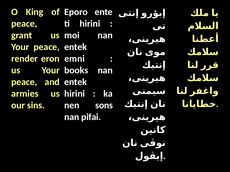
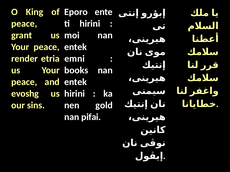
eron: eron -> etria
armies: armies -> evoshg
sons: sons -> gold
